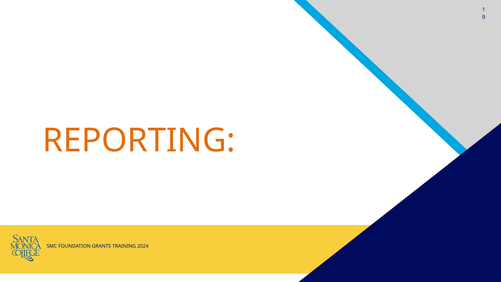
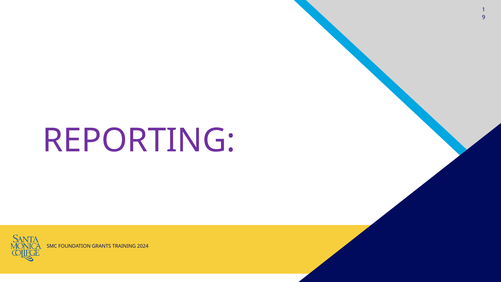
REPORTING colour: orange -> purple
